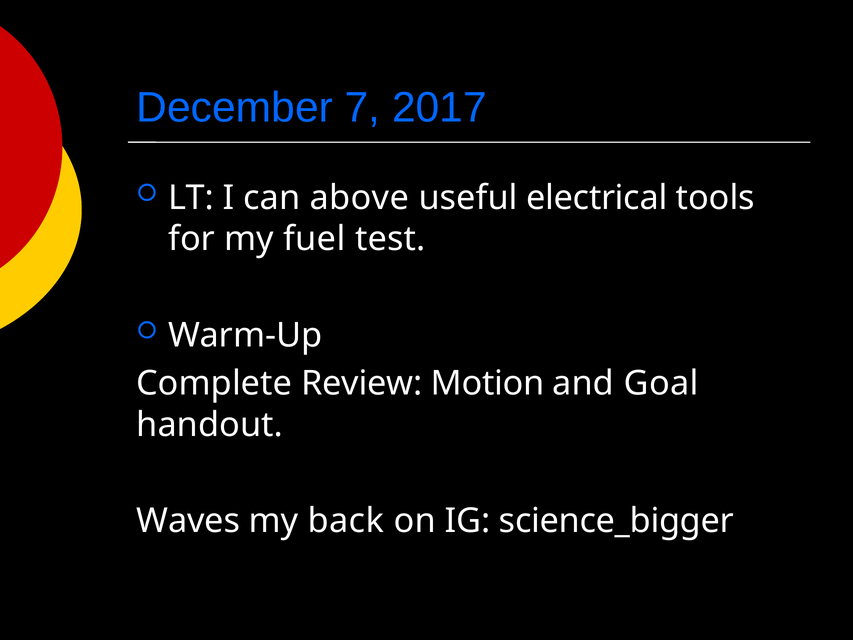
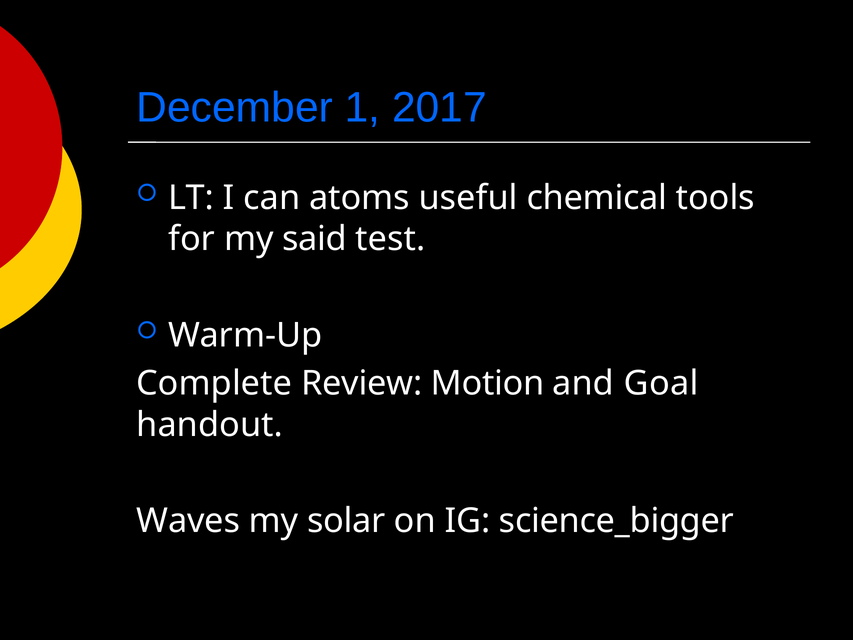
7: 7 -> 1
above: above -> atoms
electrical: electrical -> chemical
fuel: fuel -> said
back: back -> solar
